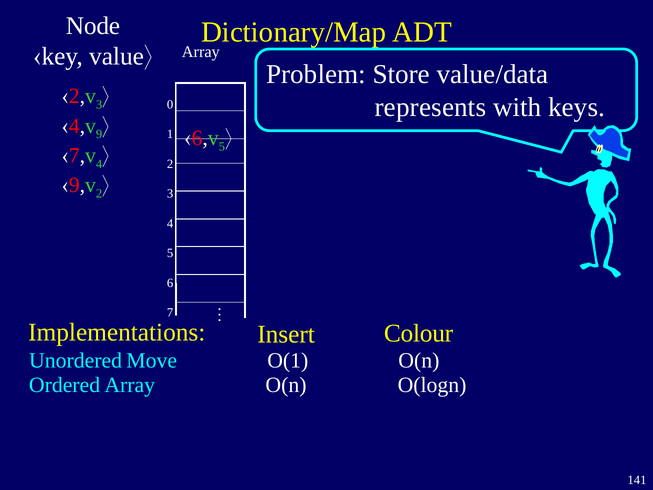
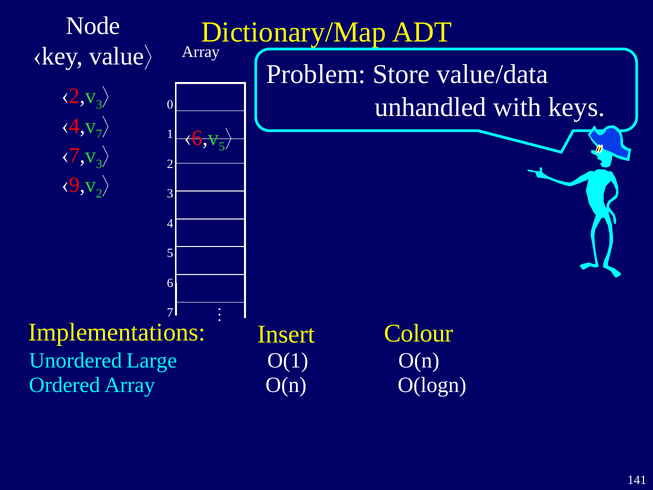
represents: represents -> unhandled
9 at (99, 134): 9 -> 7
4 at (99, 164): 4 -> 3
Move: Move -> Large
